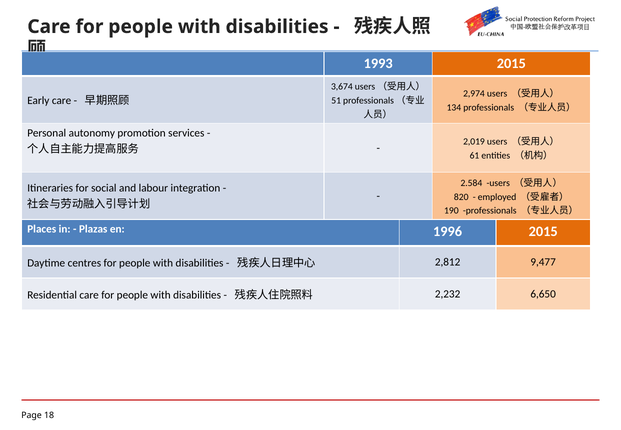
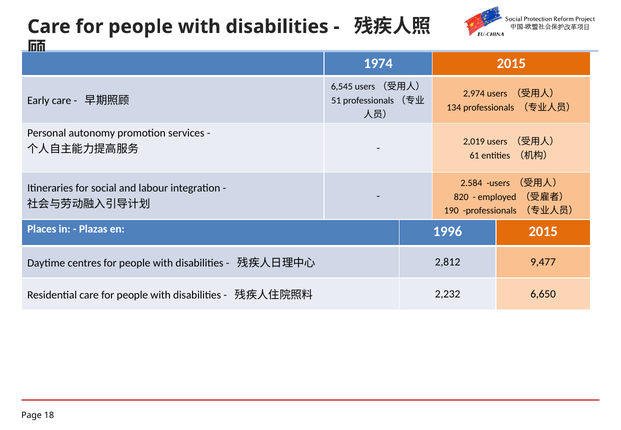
1993: 1993 -> 1974
3,674: 3,674 -> 6,545
